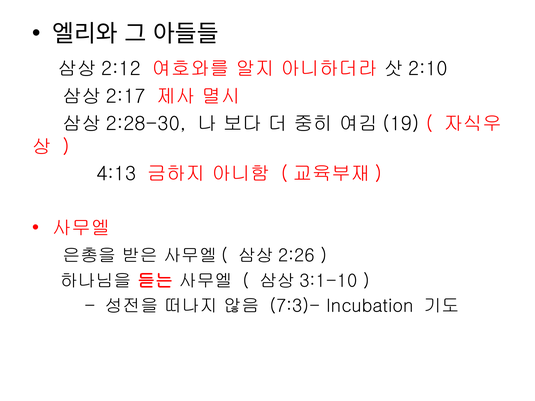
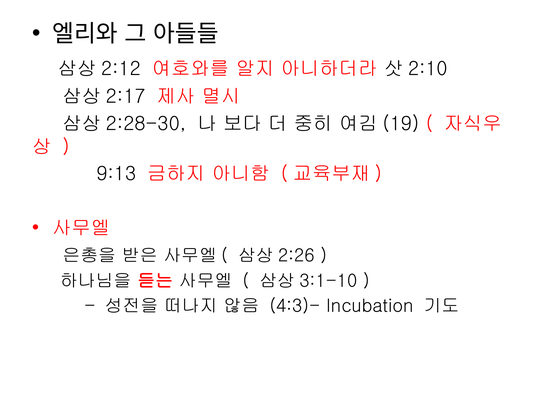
4:13: 4:13 -> 9:13
7:3)-: 7:3)- -> 4:3)-
